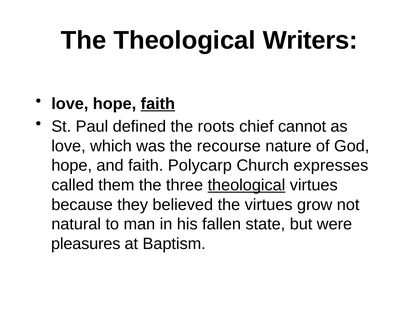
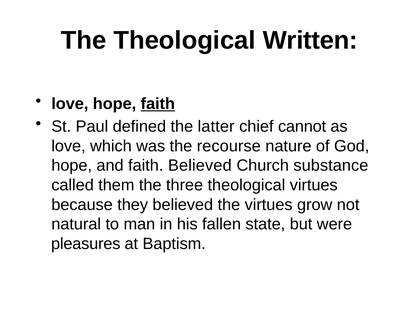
Writers: Writers -> Written
roots: roots -> latter
faith Polycarp: Polycarp -> Believed
expresses: expresses -> substance
theological at (246, 185) underline: present -> none
